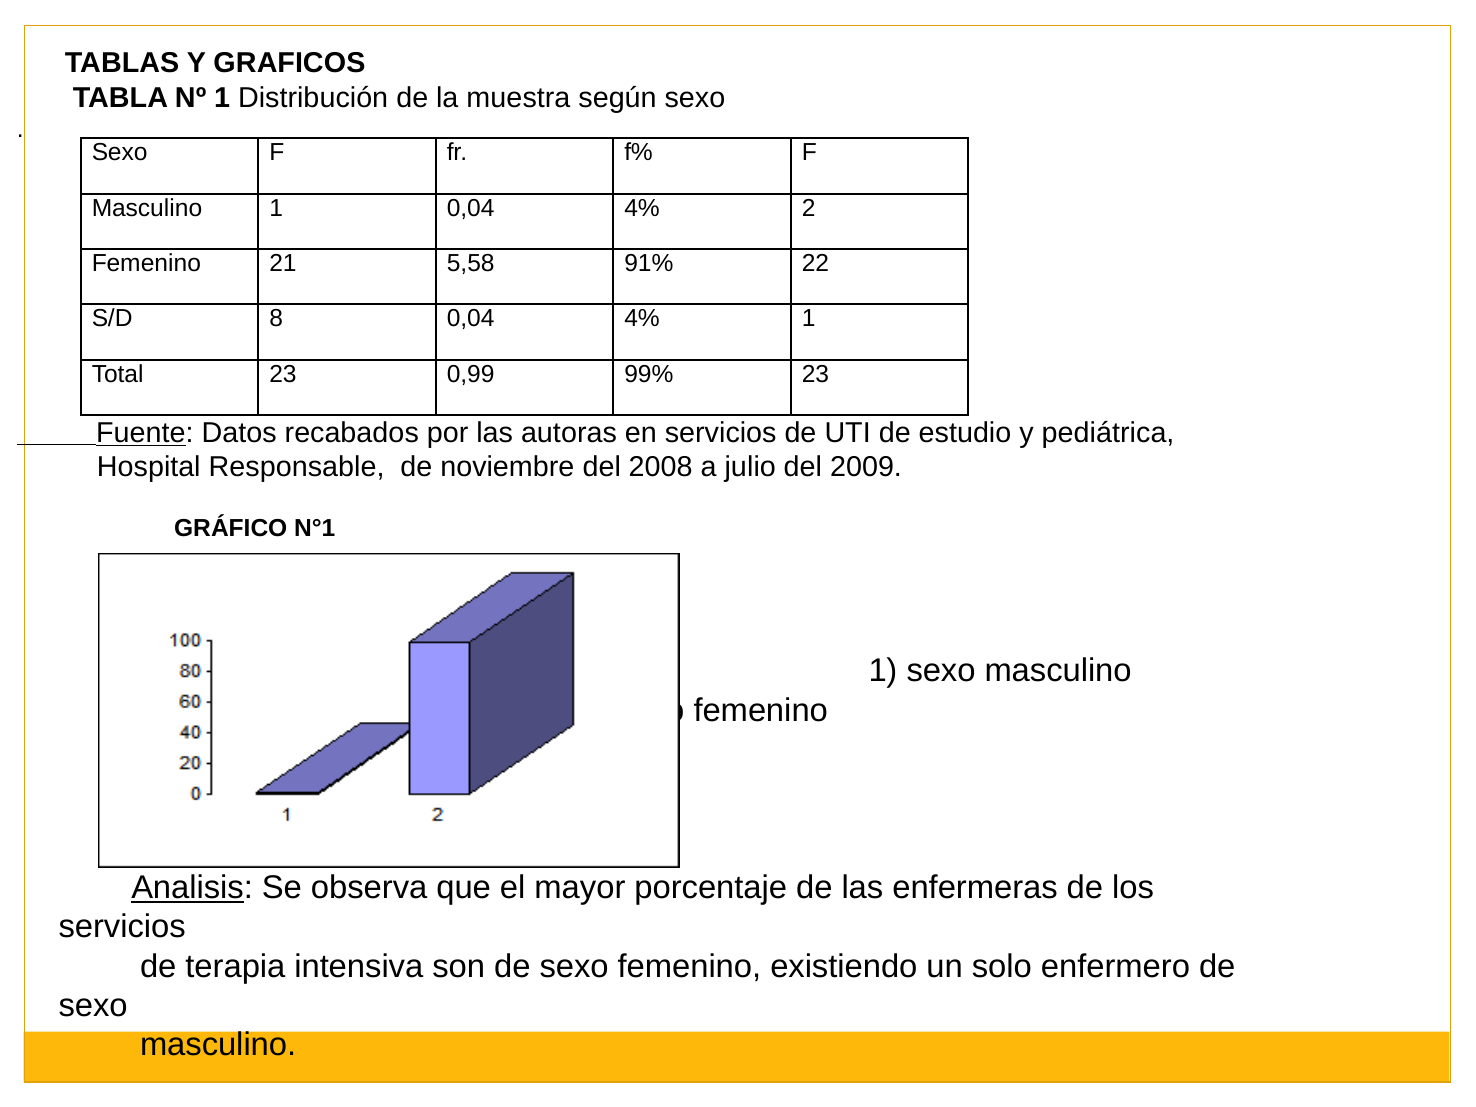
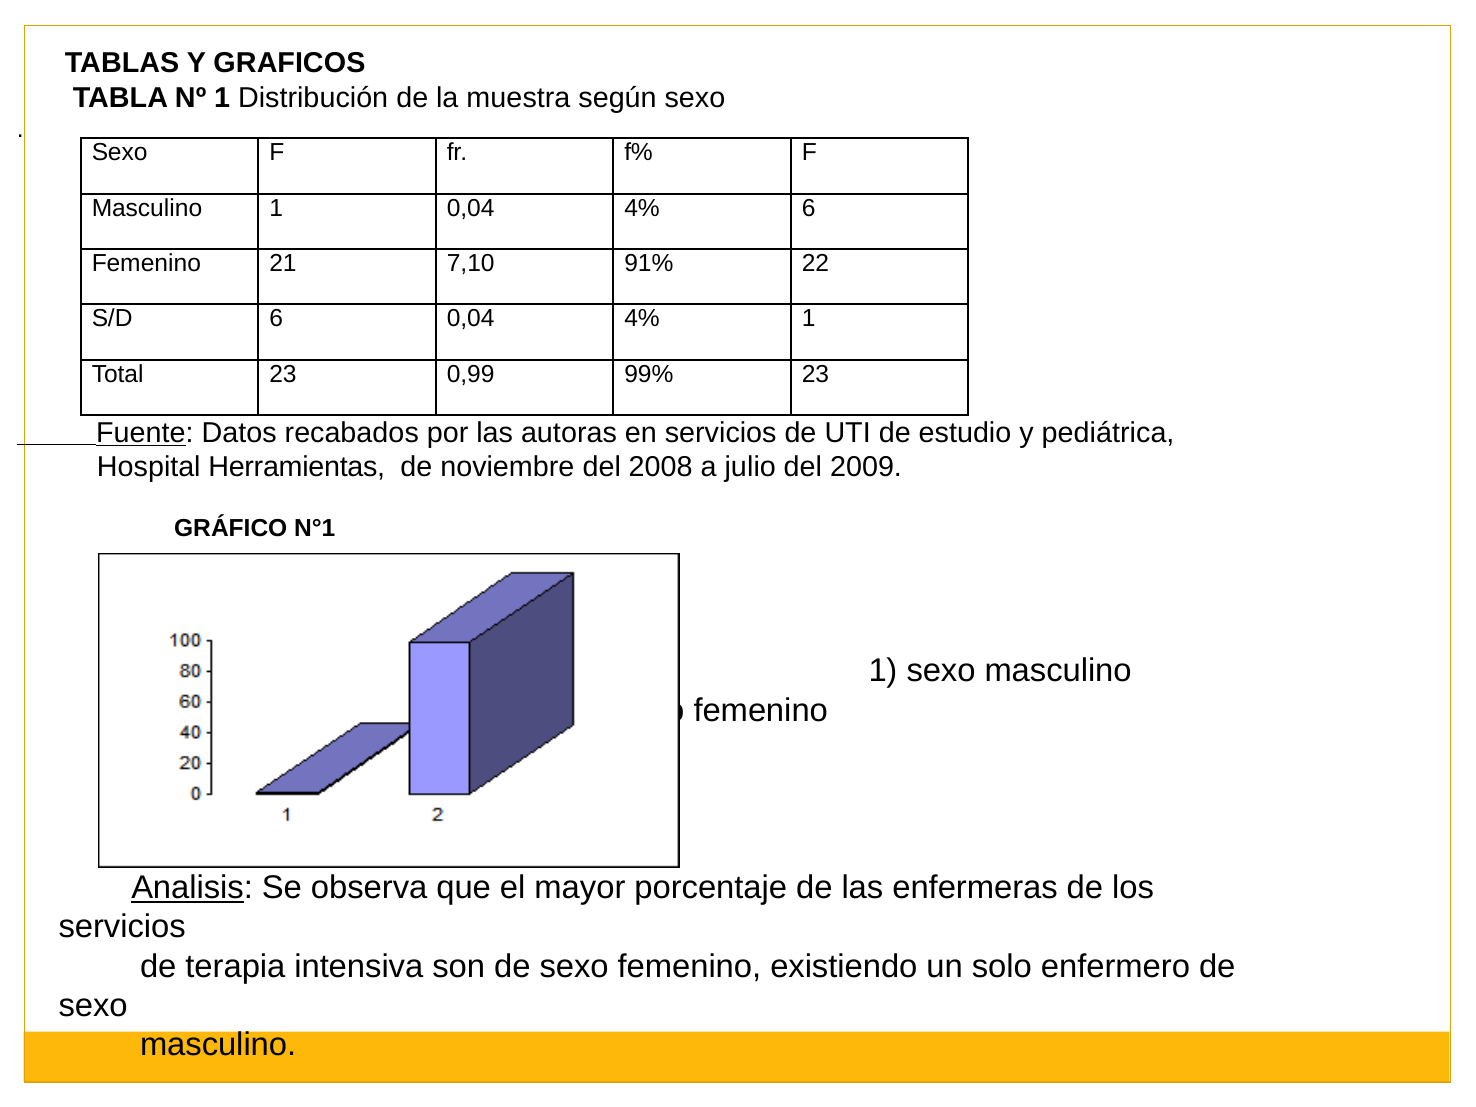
4% 2: 2 -> 6
5,58: 5,58 -> 7,10
S/D 8: 8 -> 6
Responsable: Responsable -> Herramientas
